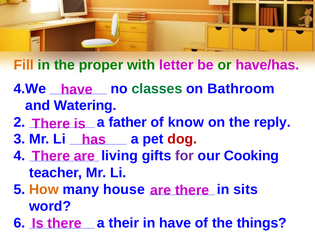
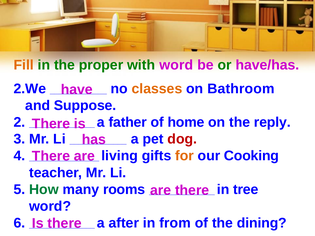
with letter: letter -> word
4.We: 4.We -> 2.We
classes colour: green -> orange
Watering: Watering -> Suppose
know: know -> home
for colour: purple -> orange
How colour: orange -> green
house: house -> rooms
sits: sits -> tree
their: their -> after
in have: have -> from
things: things -> dining
